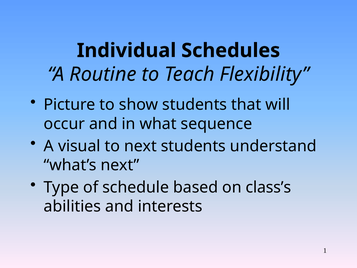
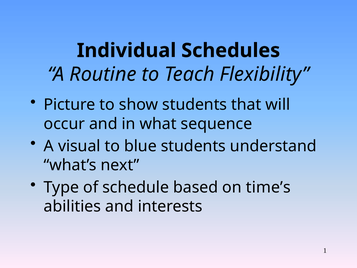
to next: next -> blue
class’s: class’s -> time’s
